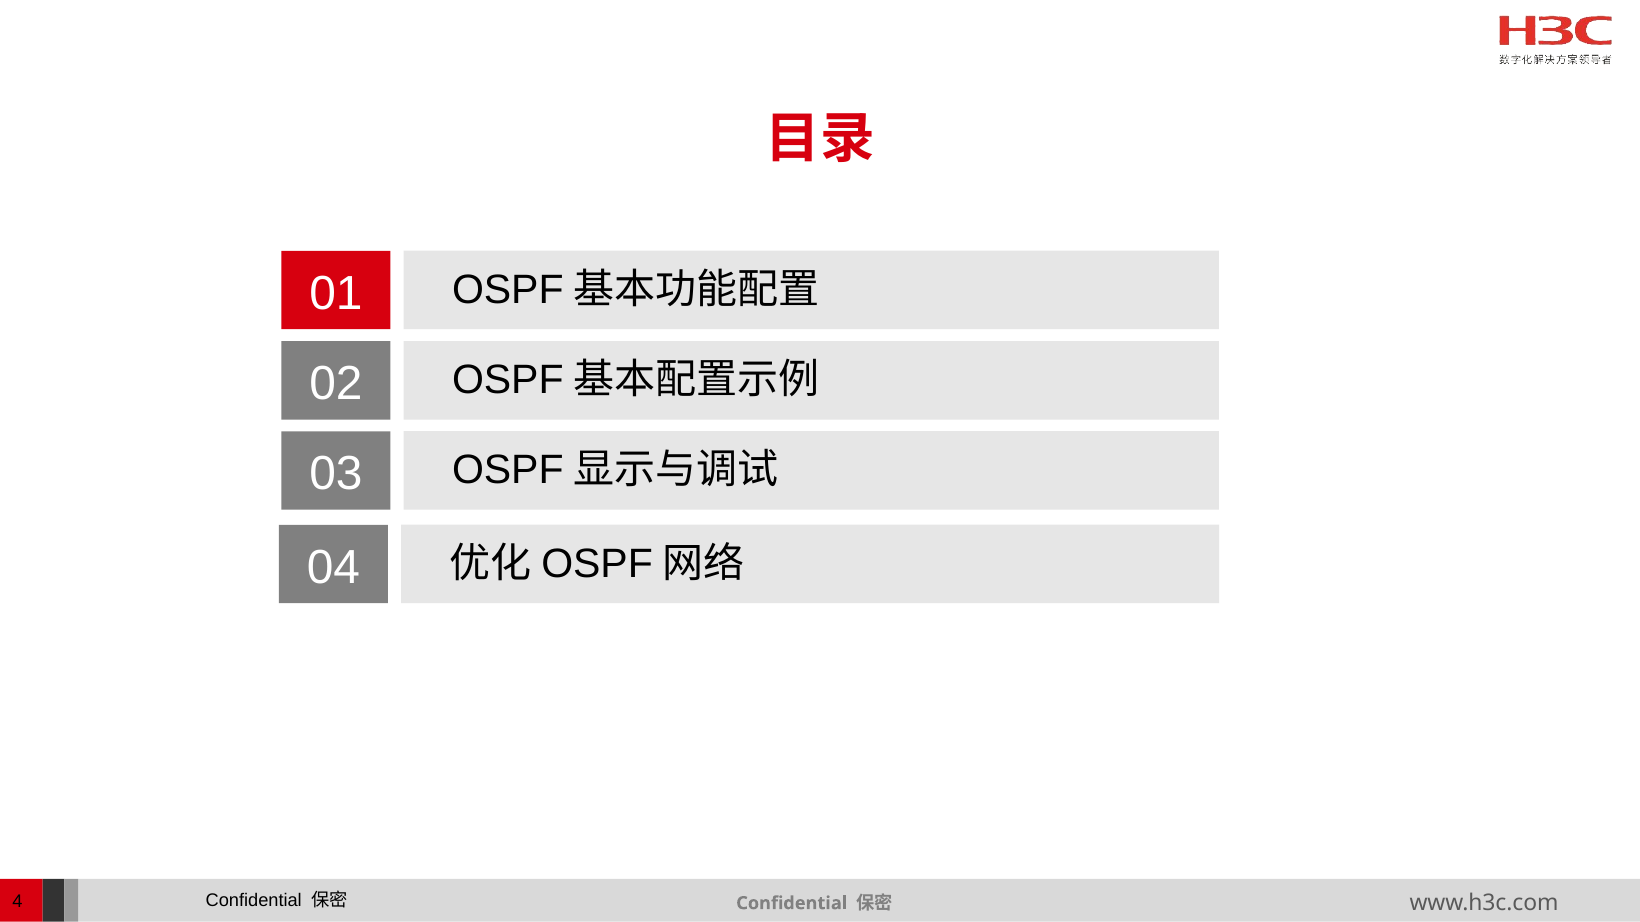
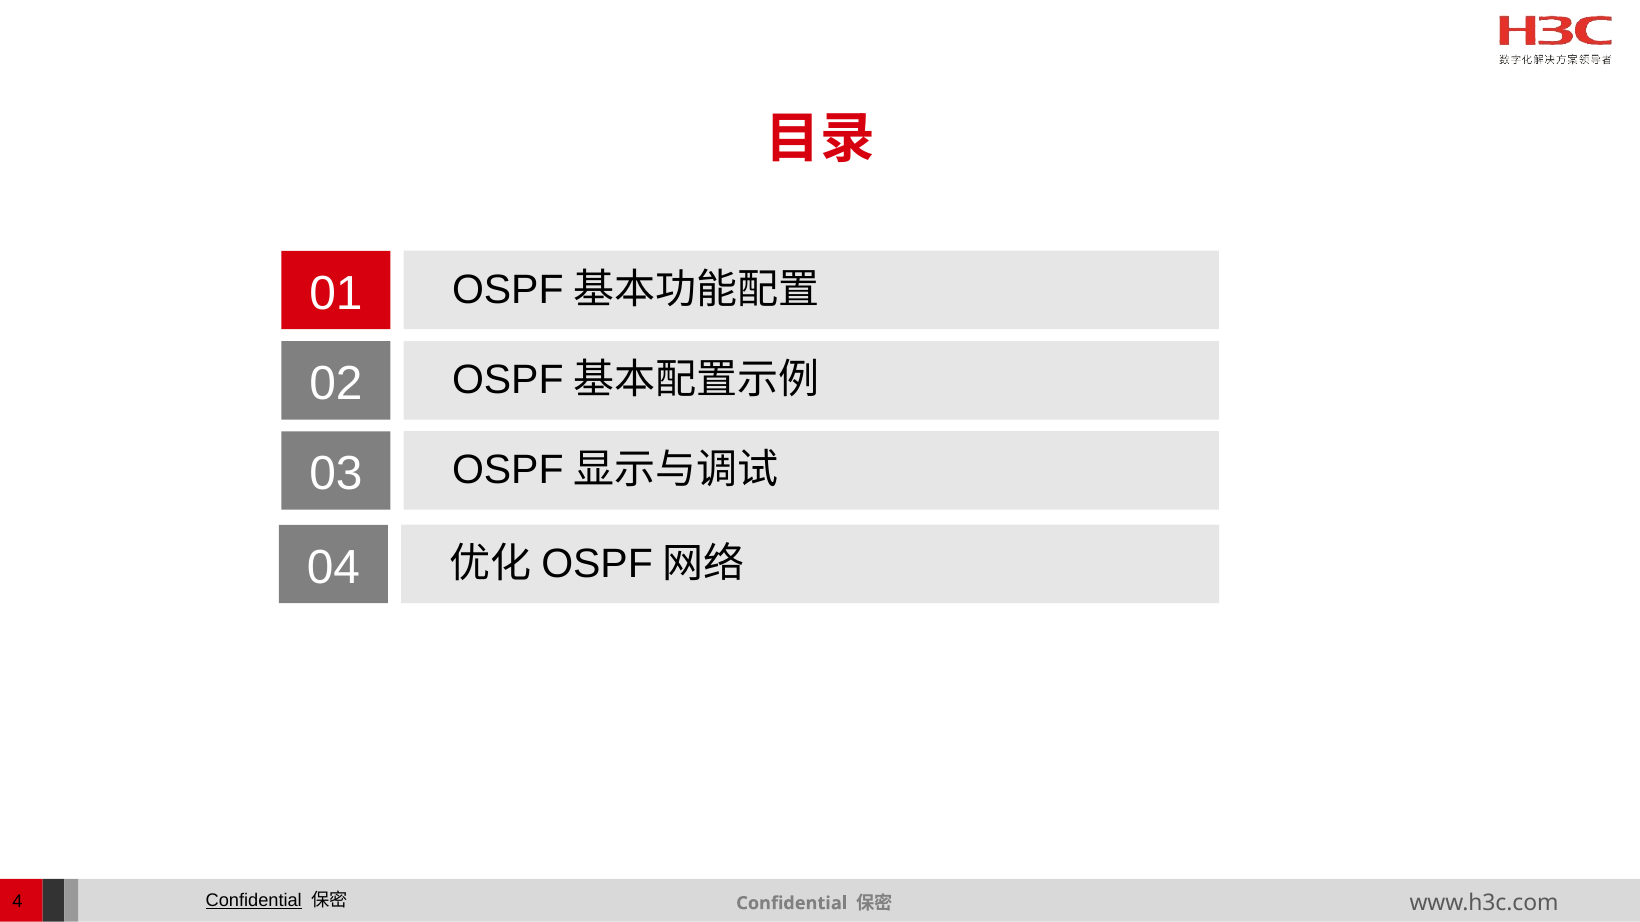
Confidential at (254, 901) underline: none -> present
